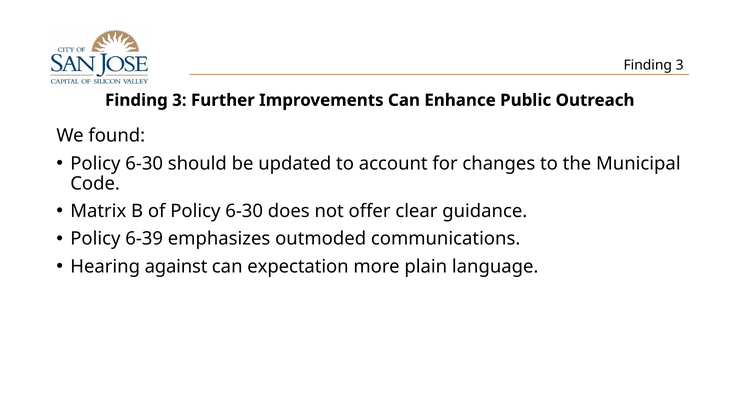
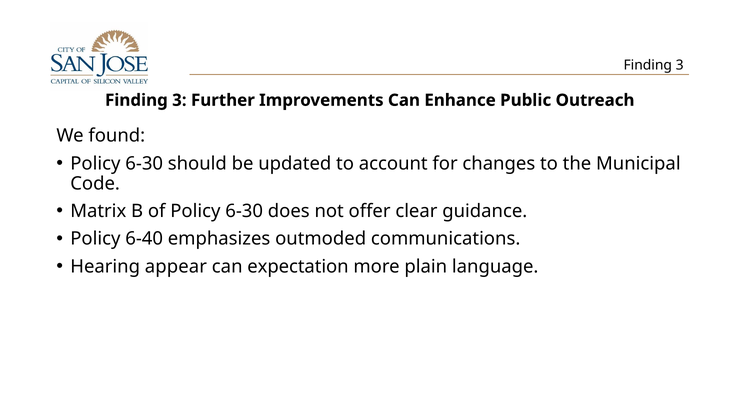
6-39: 6-39 -> 6-40
against: against -> appear
